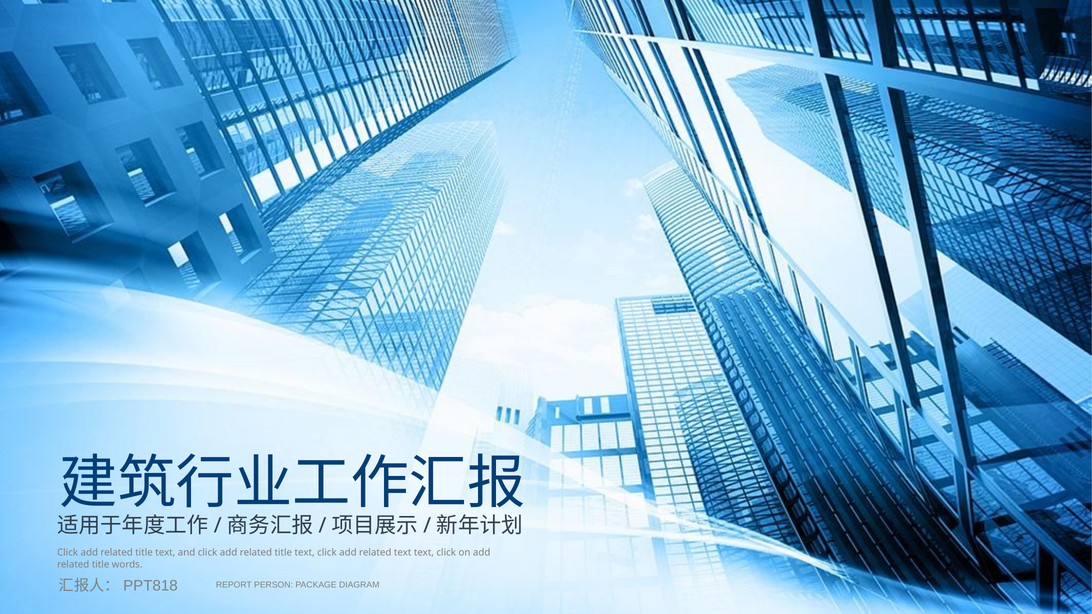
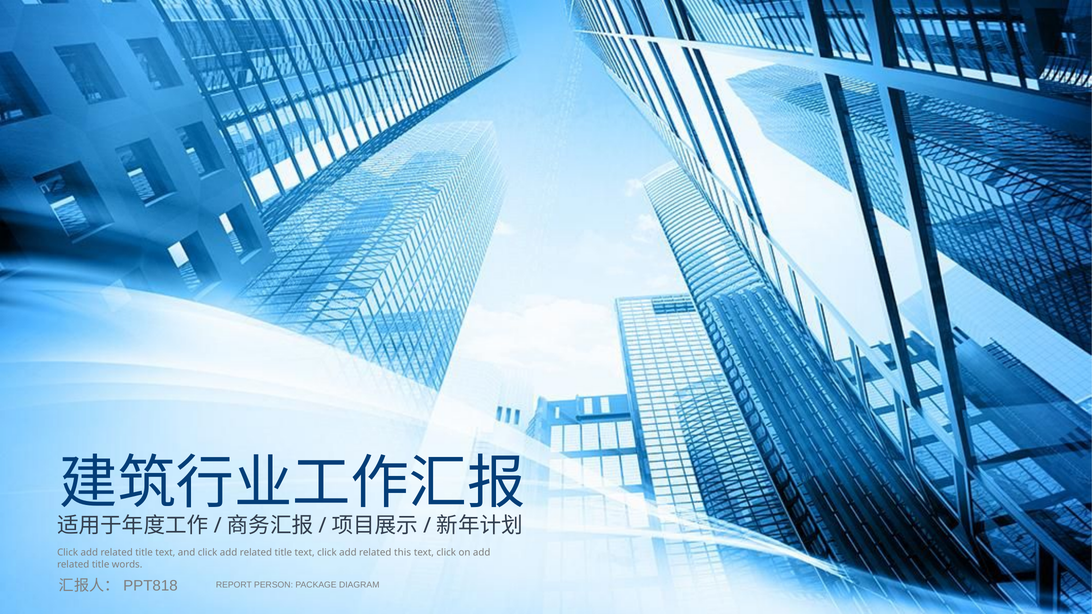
related text: text -> this
